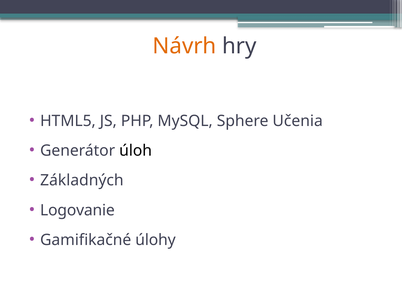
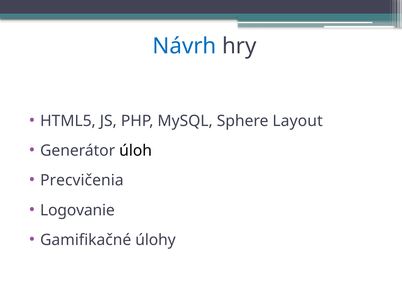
Návrh colour: orange -> blue
Učenia: Učenia -> Layout
Základných: Základných -> Precvičenia
